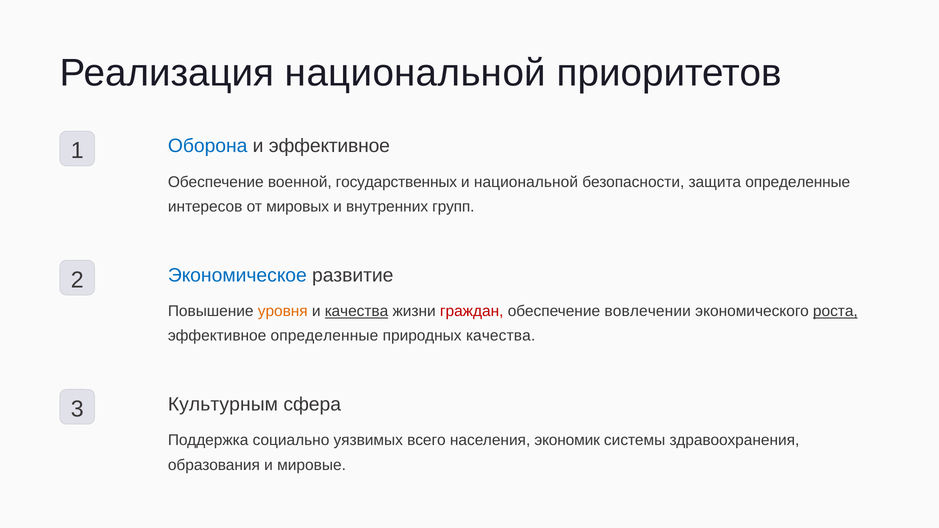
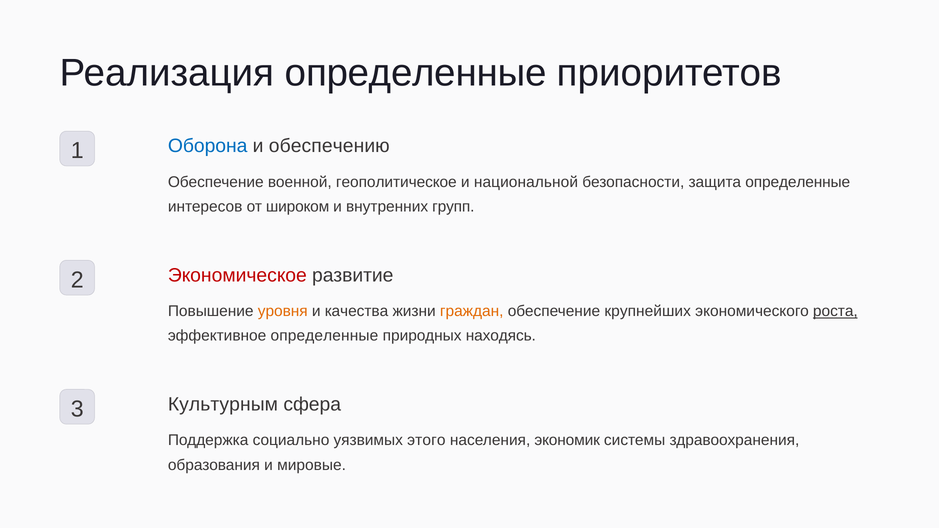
Реализация национальной: национальной -> определенные
и эффективное: эффективное -> обеспечению
государственных: государственных -> геополитическое
мировых: мировых -> широком
Экономическое colour: blue -> red
качества at (357, 311) underline: present -> none
граждан colour: red -> orange
вовлечении: вовлечении -> крупнейших
природных качества: качества -> находясь
всего: всего -> этого
